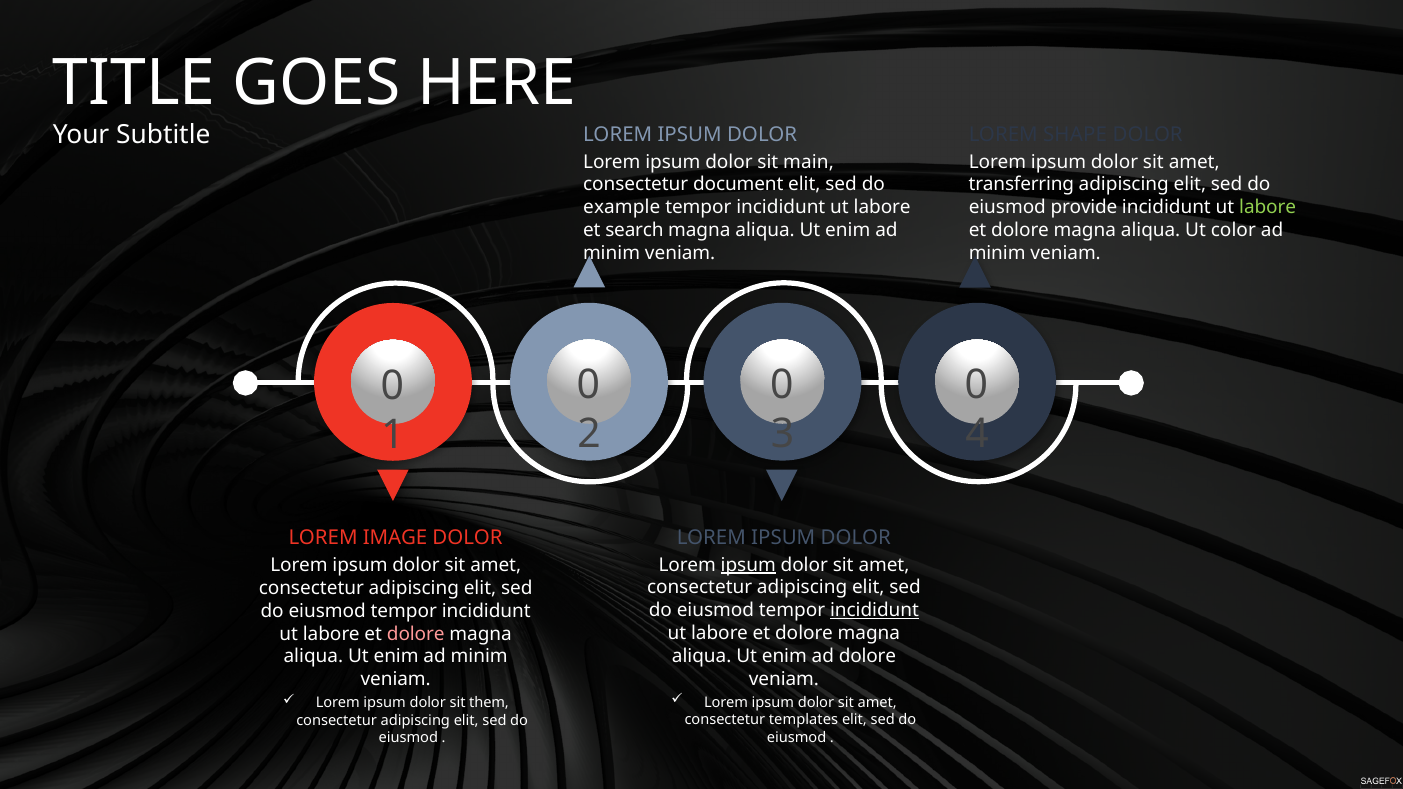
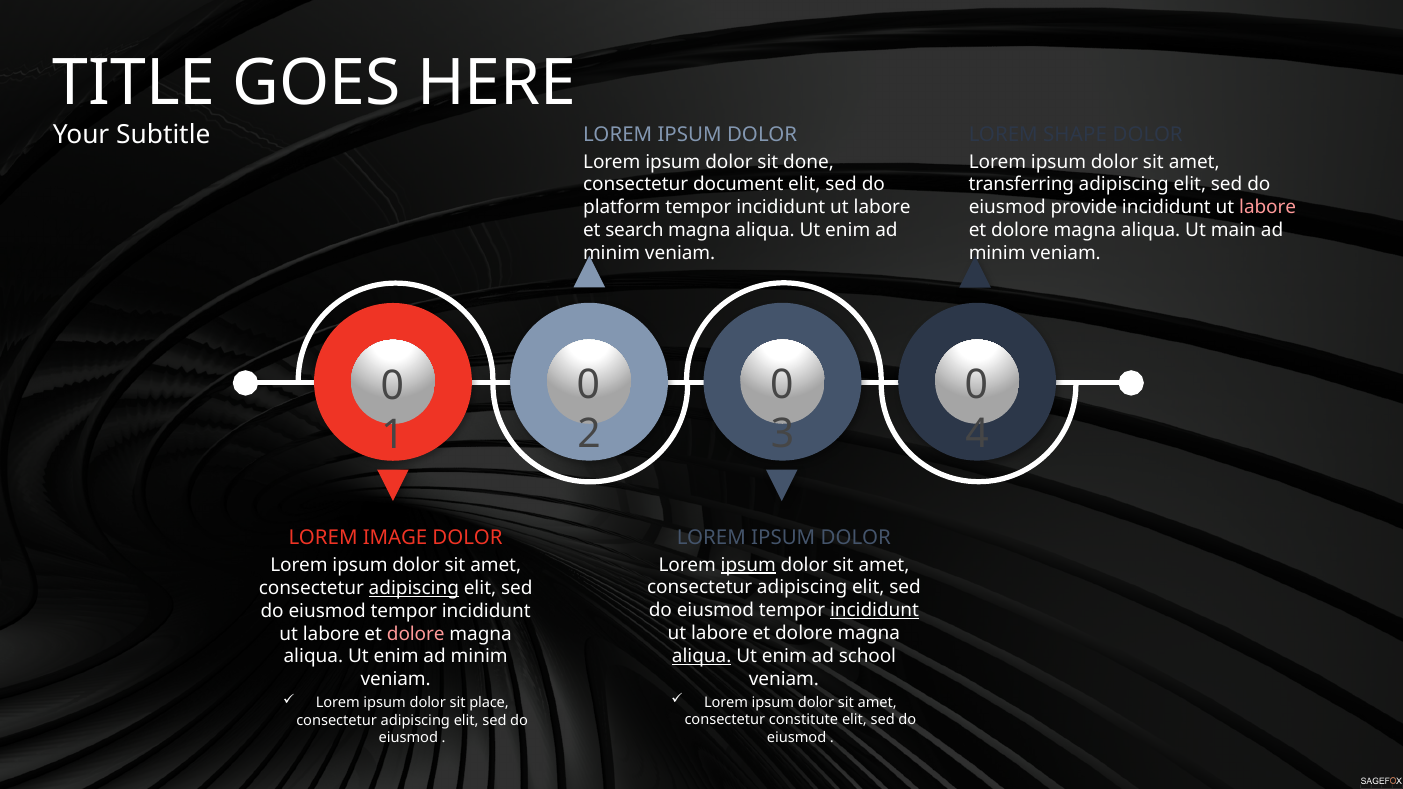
main: main -> done
example: example -> platform
labore at (1268, 207) colour: light green -> pink
color: color -> main
adipiscing at (414, 588) underline: none -> present
aliqua at (702, 656) underline: none -> present
ad dolore: dolore -> school
them: them -> place
templates: templates -> constitute
